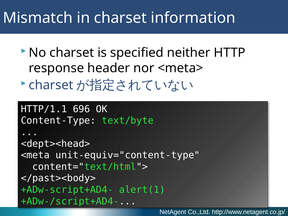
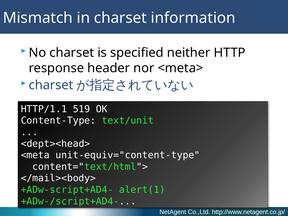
696: 696 -> 519
text/byte: text/byte -> text/unit
</past><body>: </past><body> -> </mail><body>
